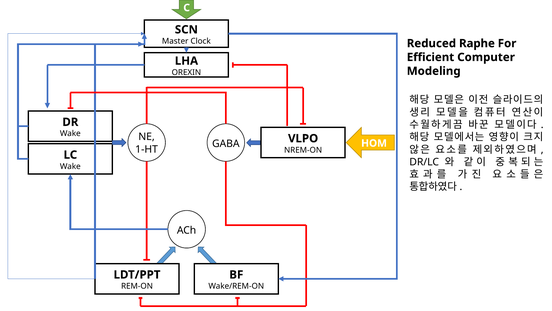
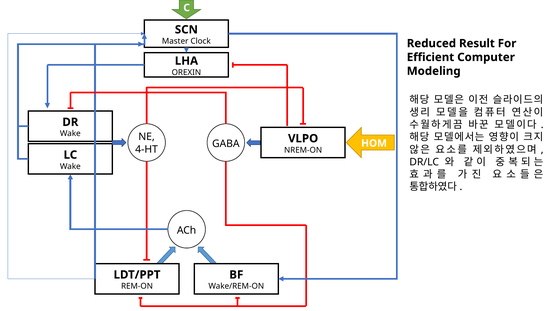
Raphe: Raphe -> Result
1-HT: 1-HT -> 4-HT
